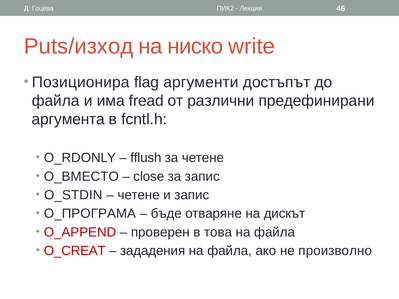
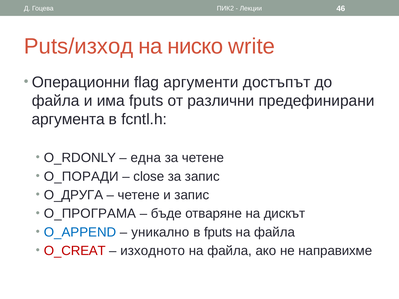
Позиционира: Позиционира -> Операционни
има fread: fread -> fputs
fflush: fflush -> една
O_ВМЕСТО: O_ВМЕСТО -> O_ПОРАДИ
O_STDIN: O_STDIN -> O_ДРУГА
O_APPEND colour: red -> blue
проверен: проверен -> уникално
в това: това -> fputs
зададения: зададения -> изходното
произволно: произволно -> направихме
